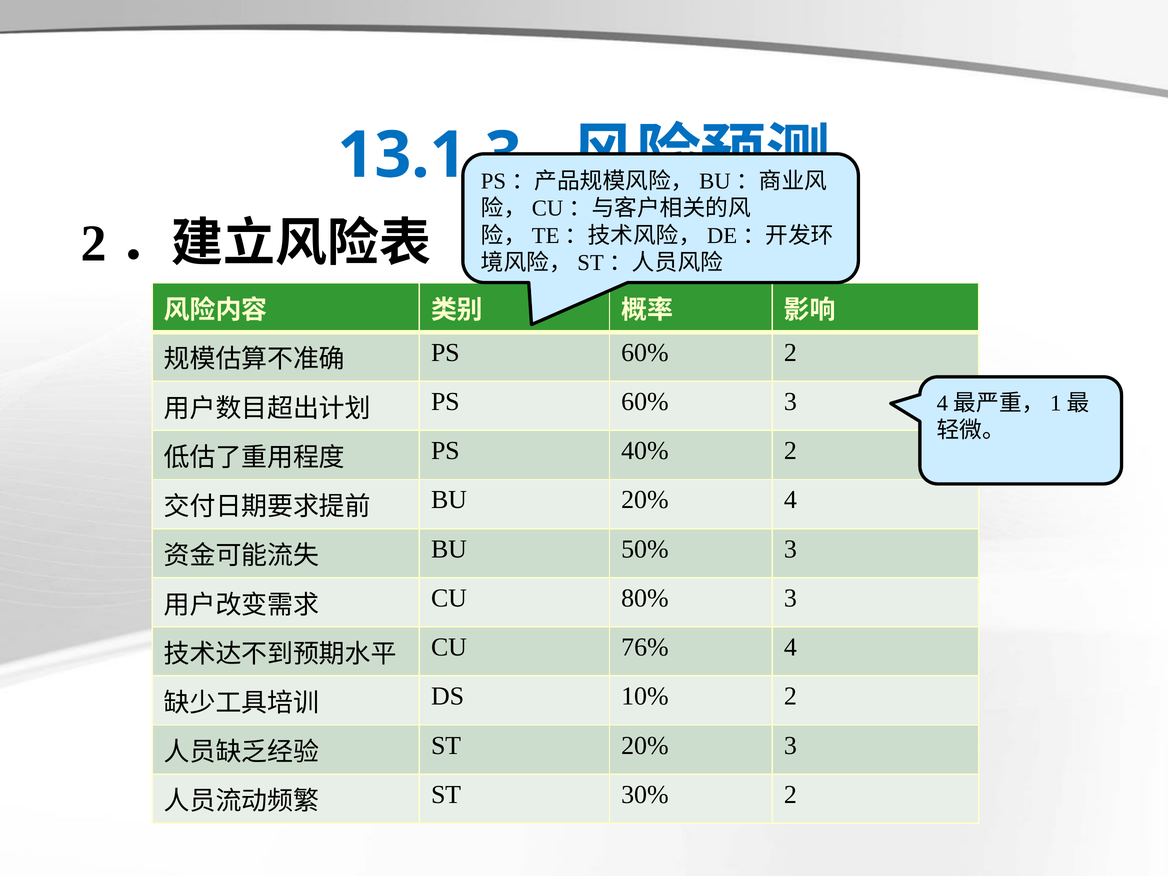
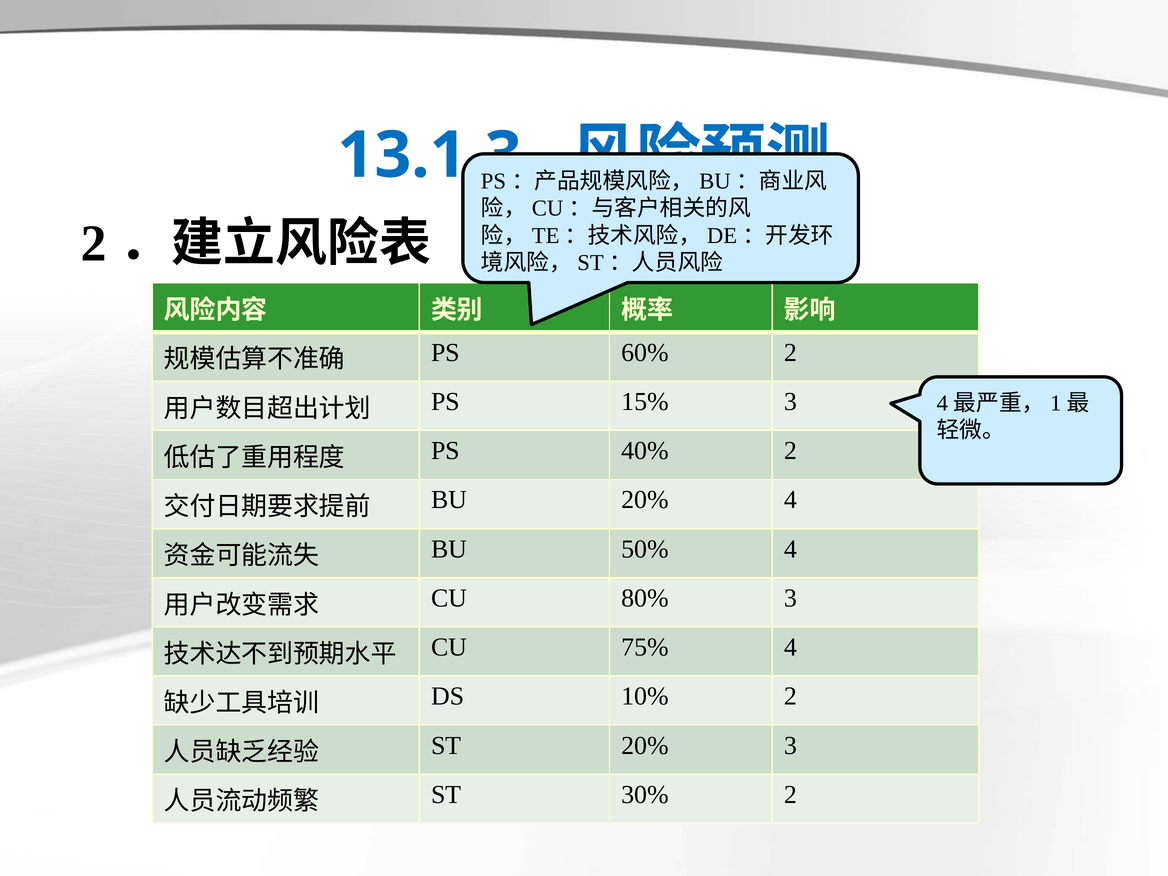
60% at (645, 402): 60% -> 15%
50% 3: 3 -> 4
76%: 76% -> 75%
